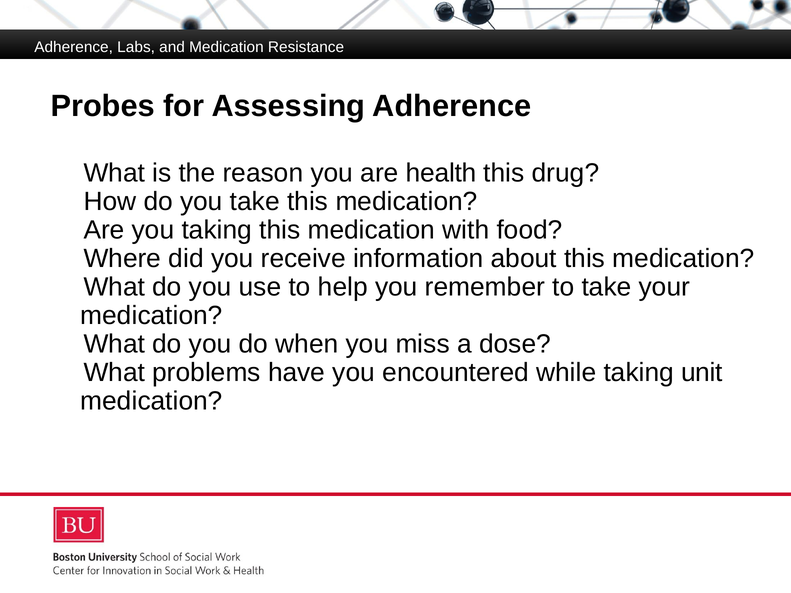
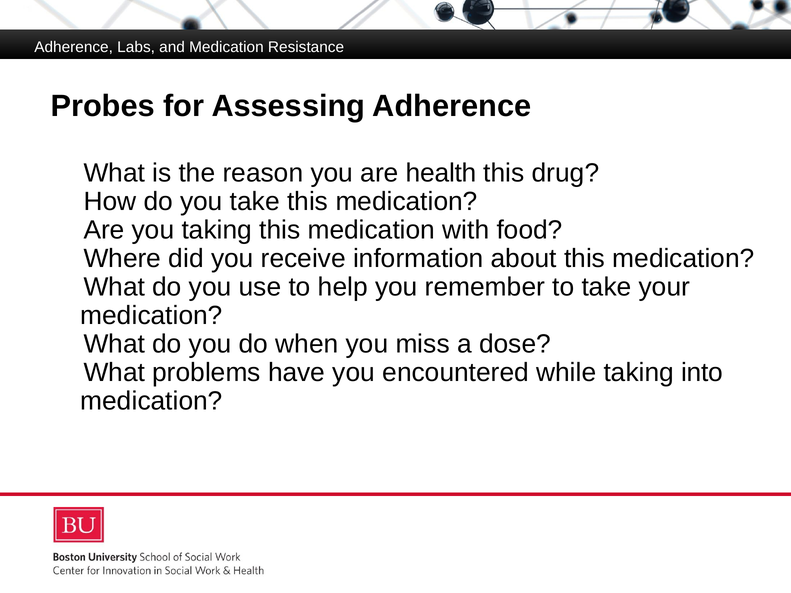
unit: unit -> into
